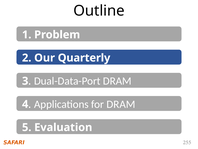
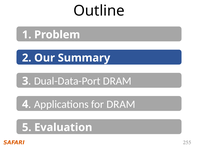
Quarterly: Quarterly -> Summary
